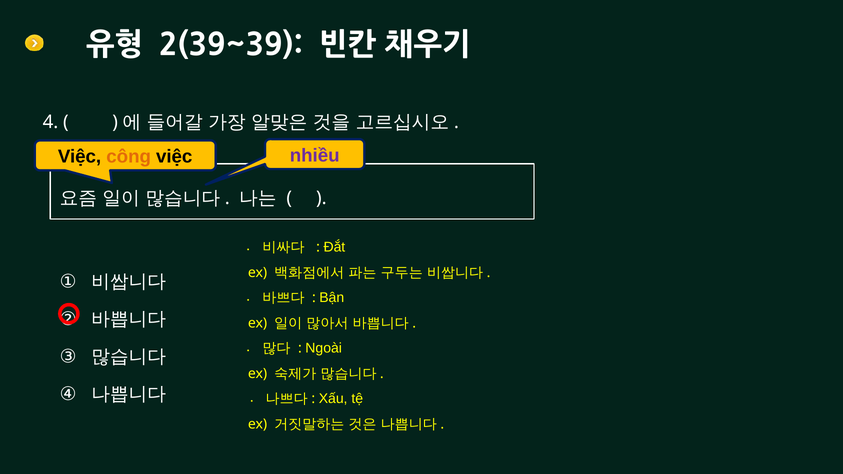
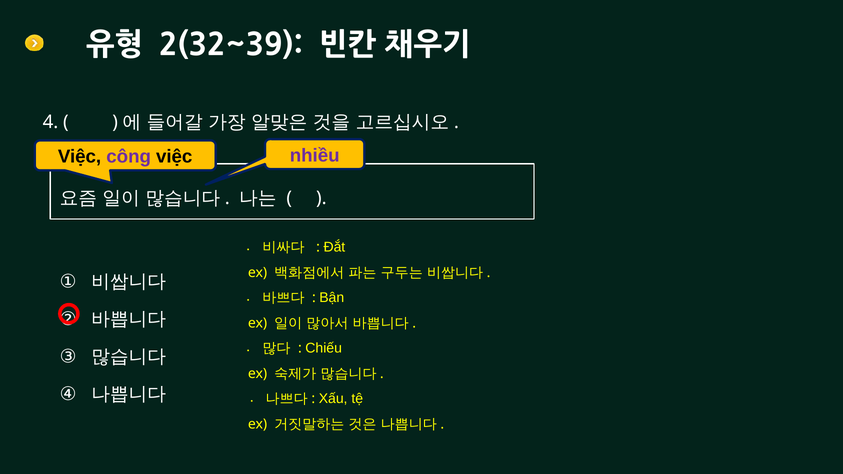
2(39~39: 2(39~39 -> 2(32~39
công colour: orange -> purple
Ngoài: Ngoài -> Chiếu
